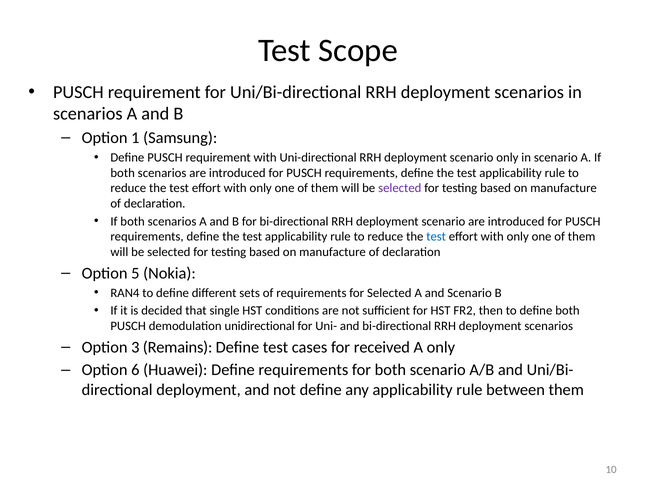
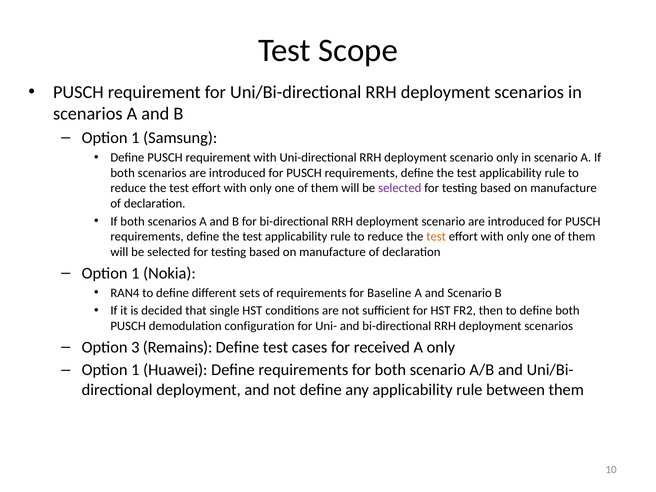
test at (436, 237) colour: blue -> orange
5 at (135, 273): 5 -> 1
for Selected: Selected -> Baseline
unidirectional: unidirectional -> configuration
6 at (135, 370): 6 -> 1
